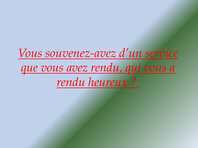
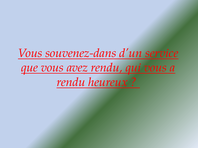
souvenez-avez: souvenez-avez -> souvenez-dans
